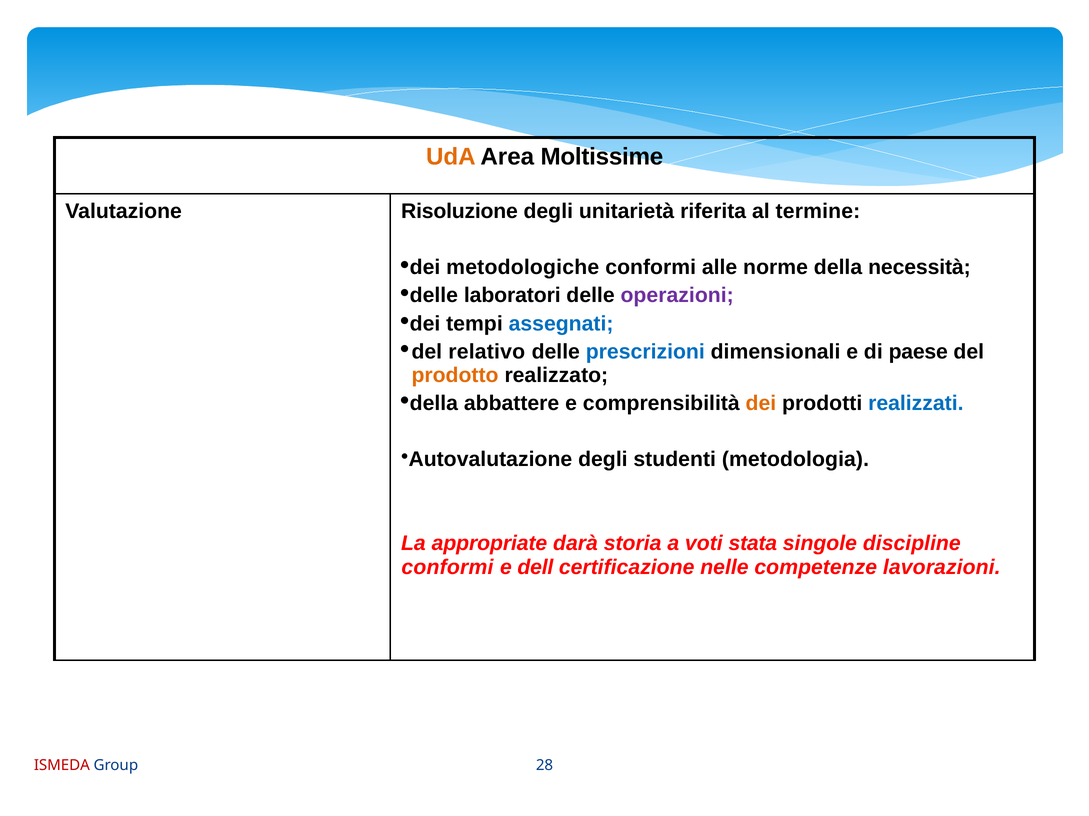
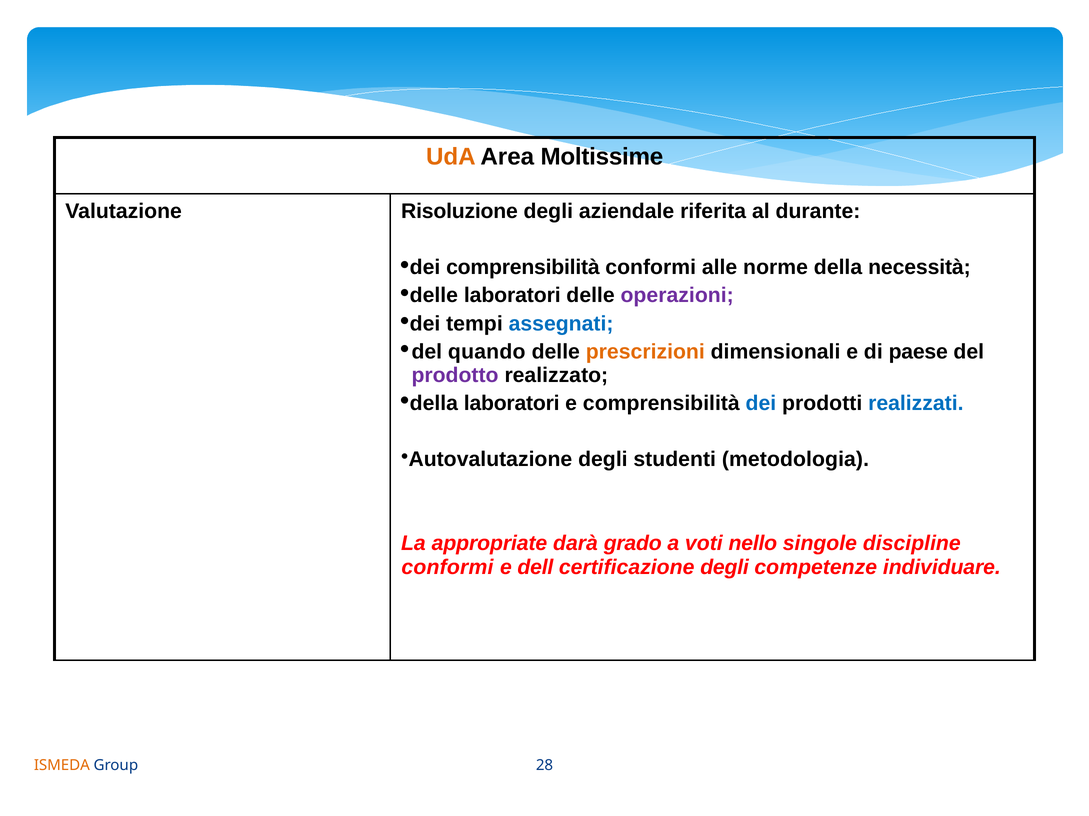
unitarietà: unitarietà -> aziendale
termine: termine -> durante
metodologiche at (523, 268): metodologiche -> comprensibilità
relativo: relativo -> quando
prescrizioni colour: blue -> orange
prodotto colour: orange -> purple
abbattere at (512, 404): abbattere -> laboratori
dei colour: orange -> blue
storia: storia -> grado
stata: stata -> nello
certificazione nelle: nelle -> degli
lavorazioni: lavorazioni -> individuare
ISMEDA colour: red -> orange
